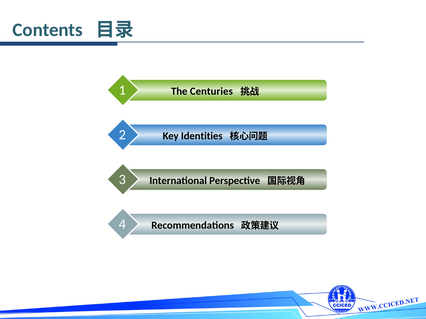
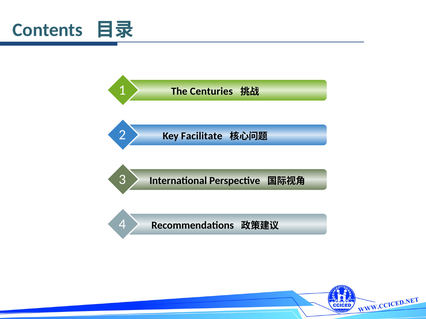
Identities: Identities -> Facilitate
